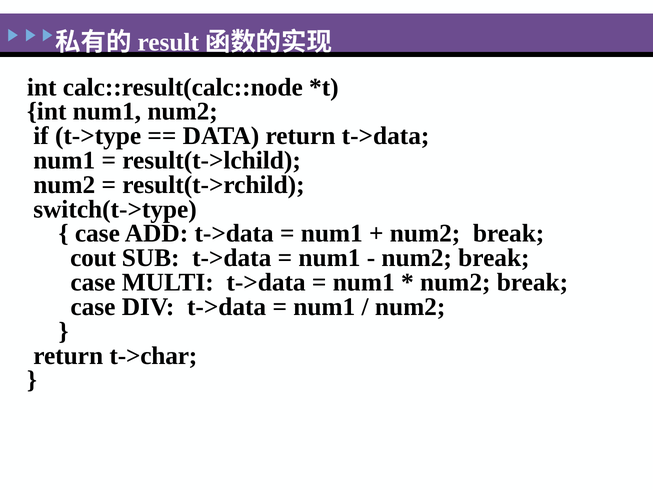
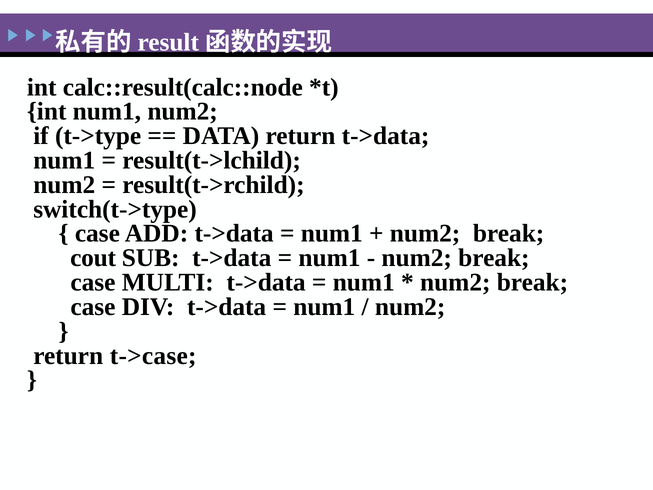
t->char: t->char -> t->case
